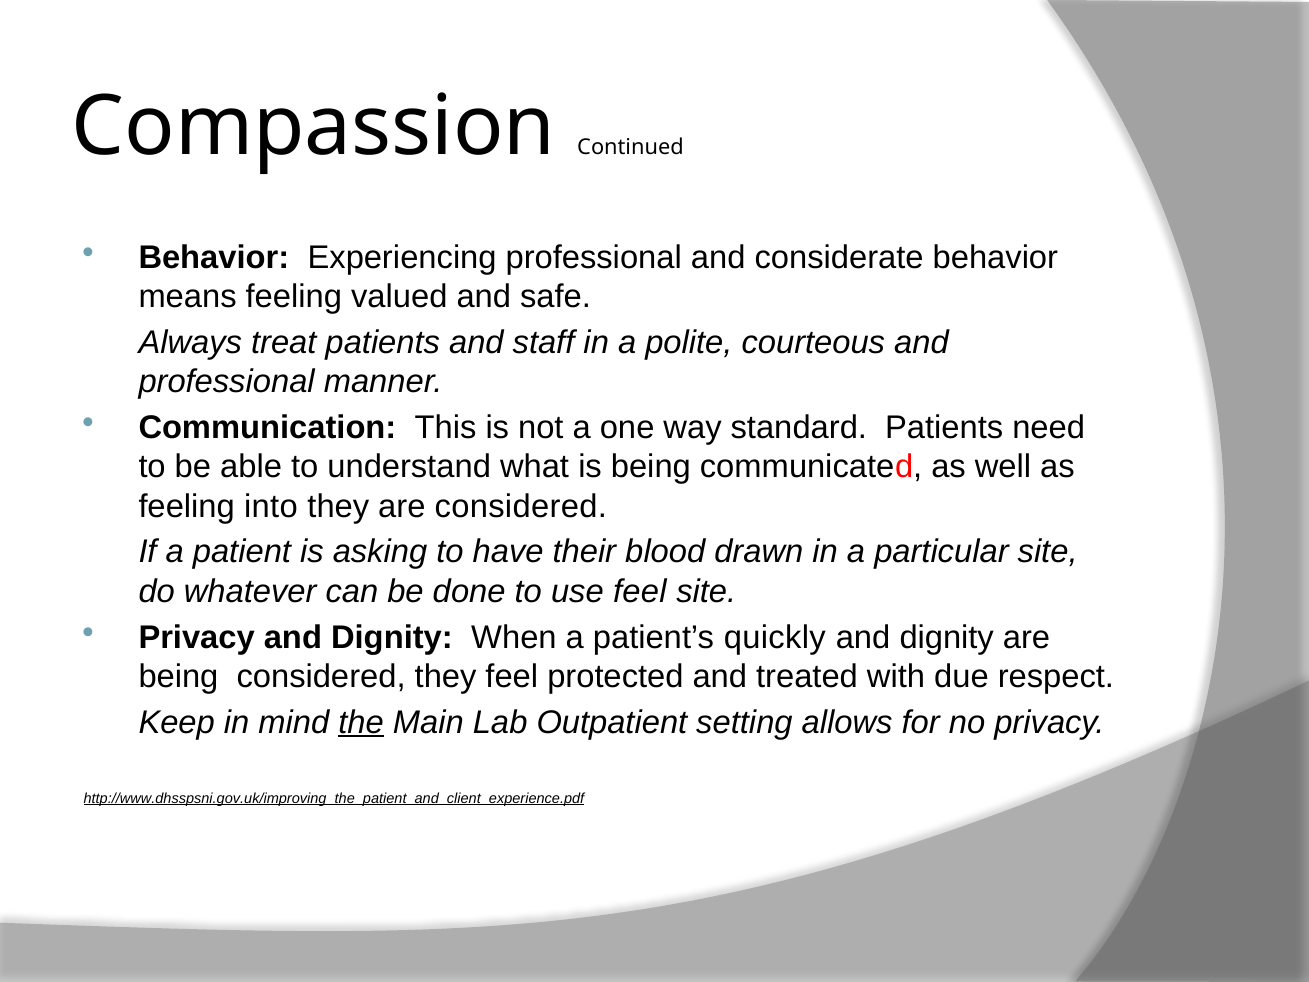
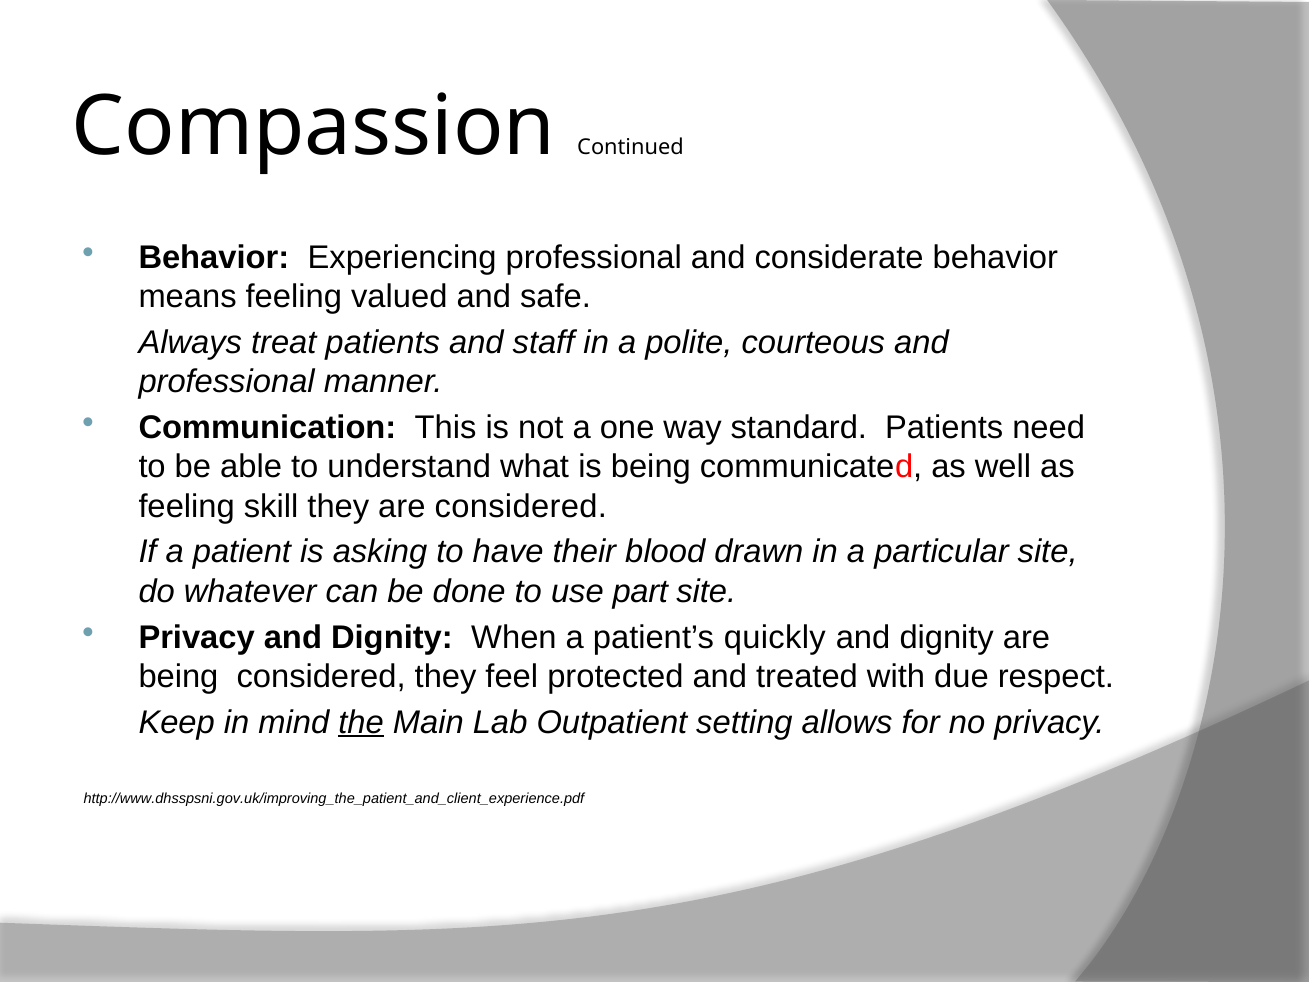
into: into -> skill
use feel: feel -> part
http://www.dhsspsni.gov.uk/improving_the_patient_and_client_experience.pdf underline: present -> none
